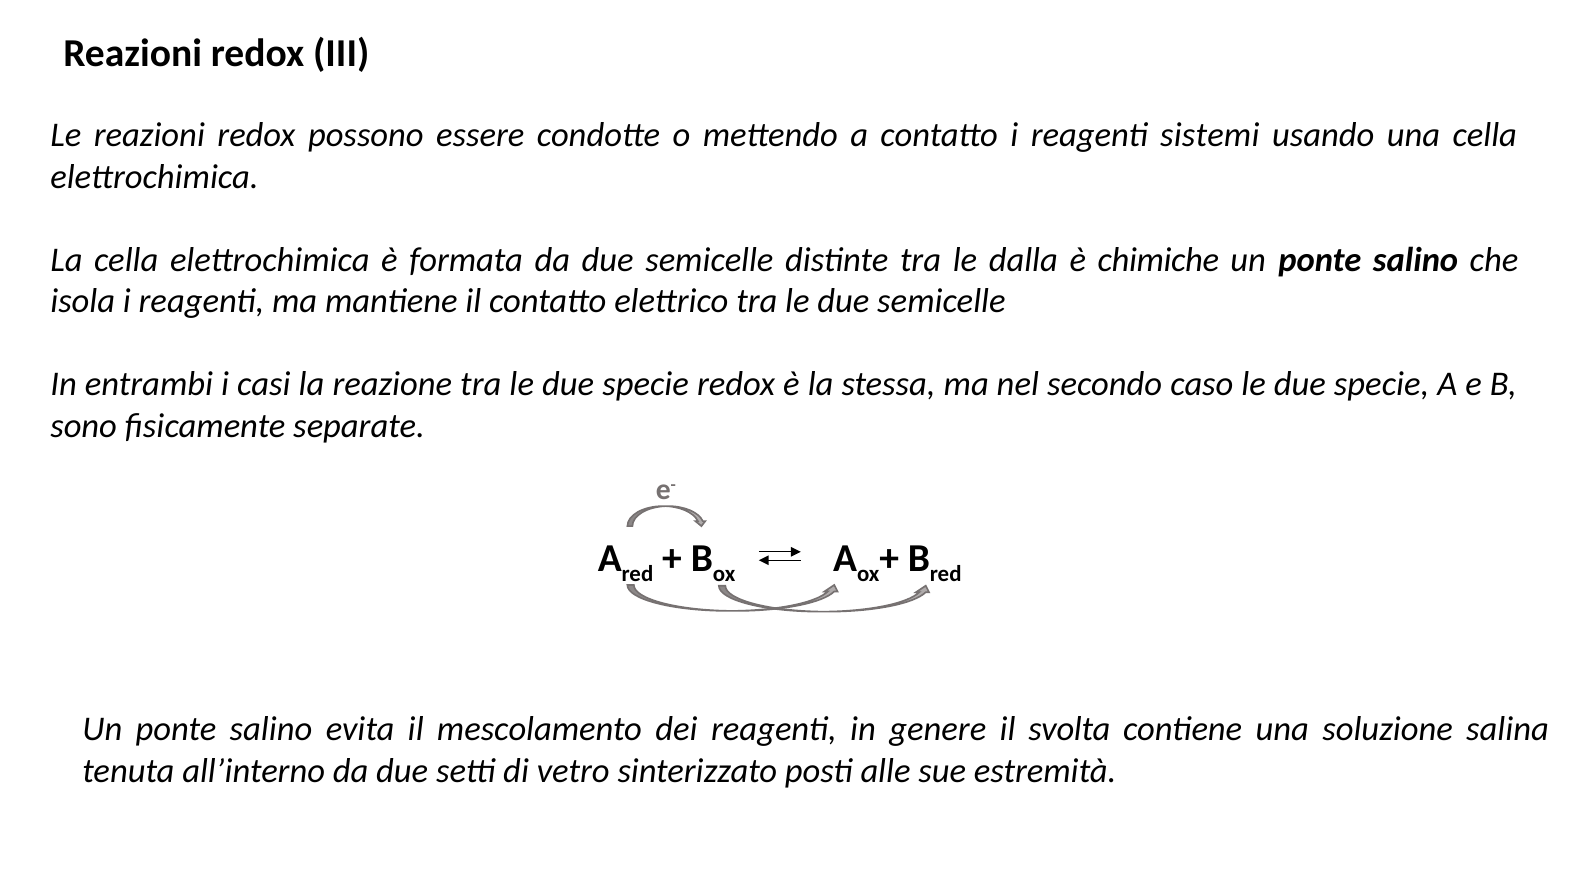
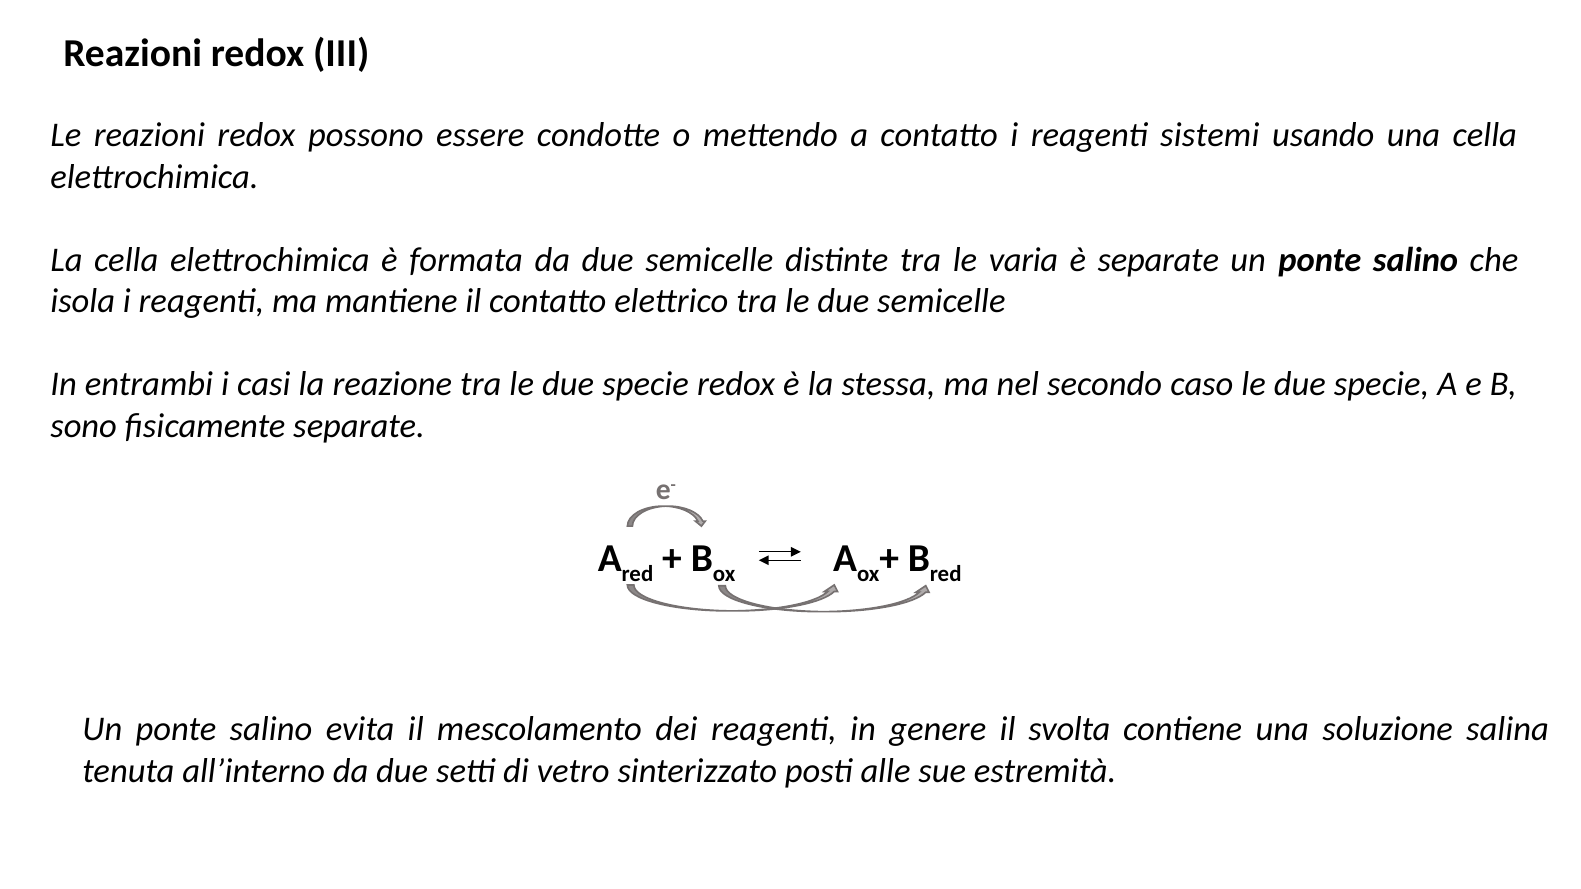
dalla: dalla -> varia
è chimiche: chimiche -> separate
